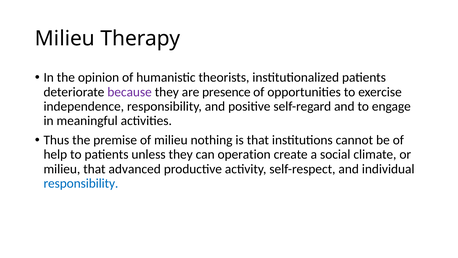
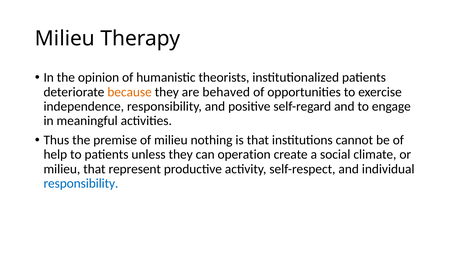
because colour: purple -> orange
presence: presence -> behaved
advanced: advanced -> represent
